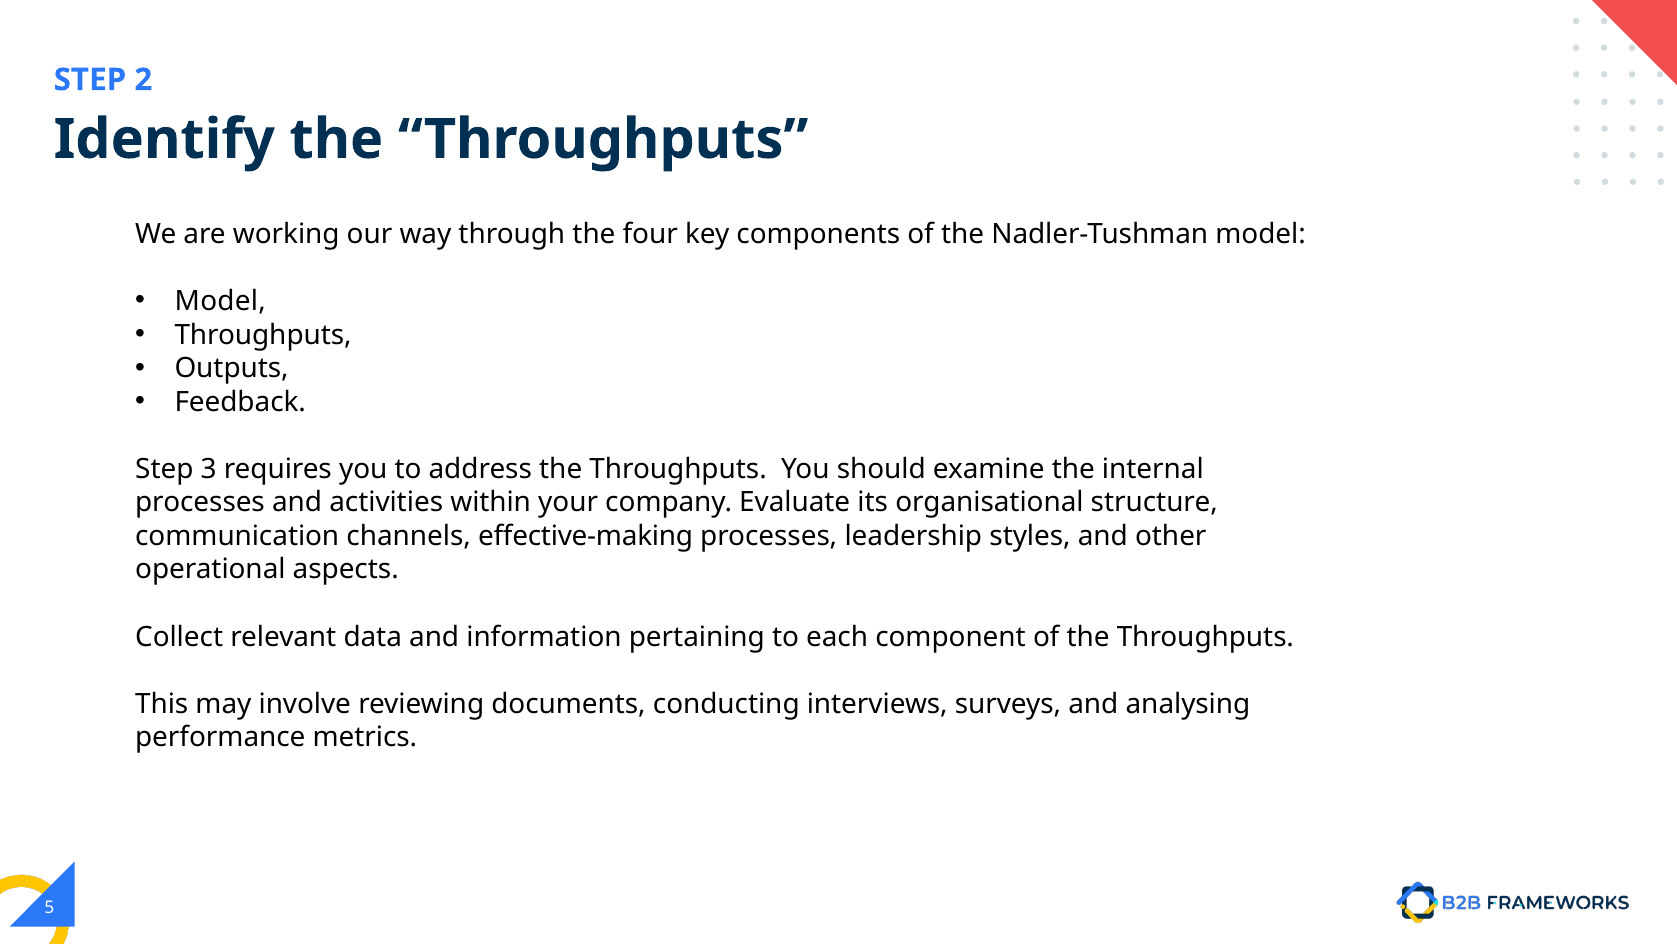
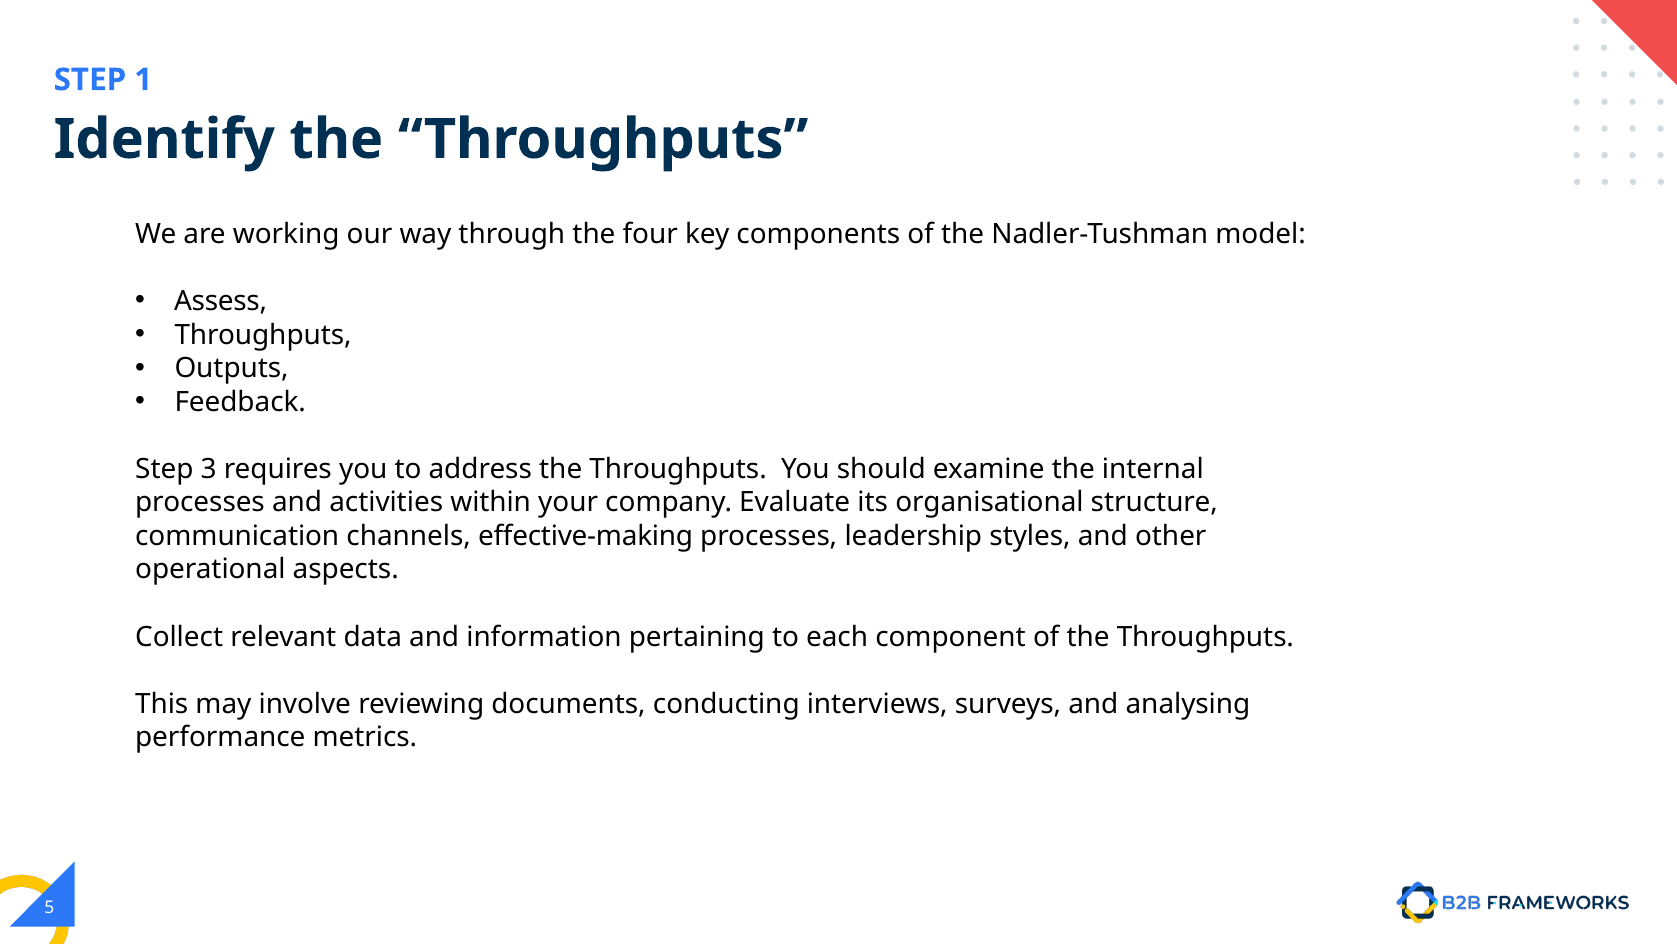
2: 2 -> 1
Model at (220, 301): Model -> Assess
